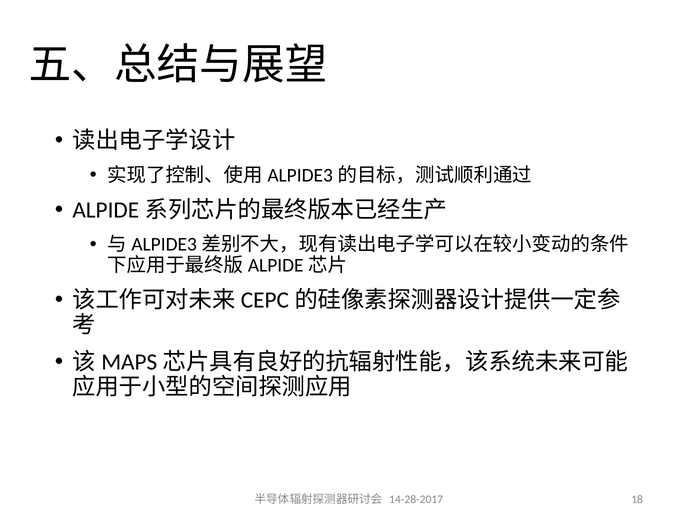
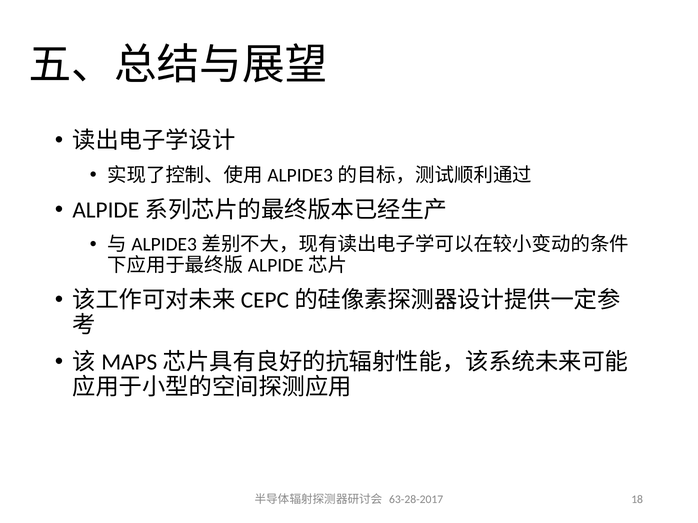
14-28-2017: 14-28-2017 -> 63-28-2017
